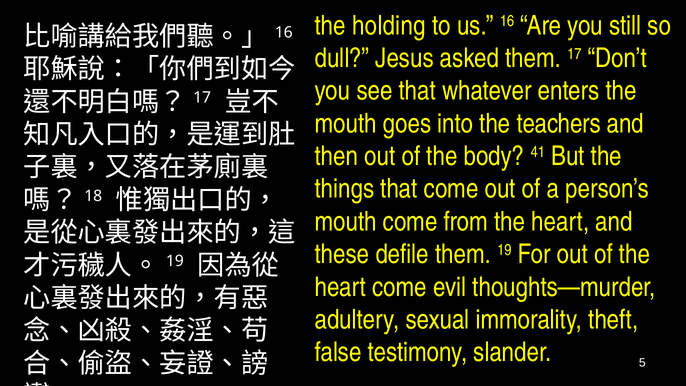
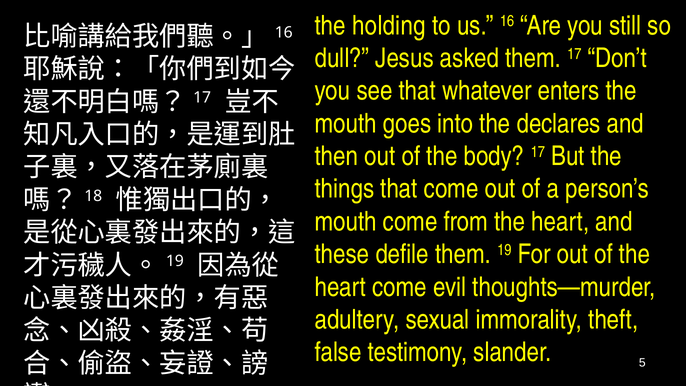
teachers: teachers -> declares
body 41: 41 -> 17
